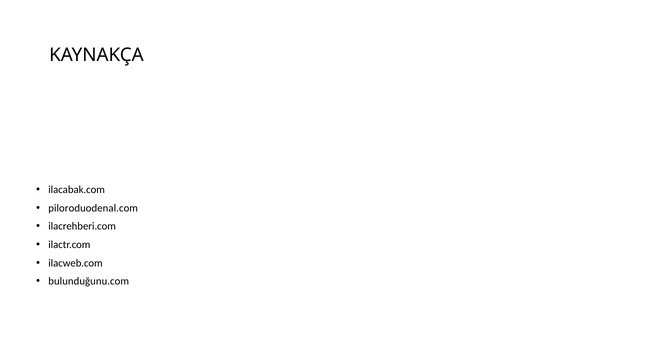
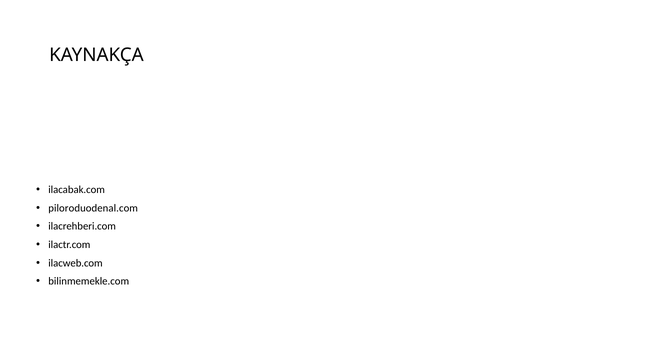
bulunduğunu.com: bulunduğunu.com -> bilinmemekle.com
